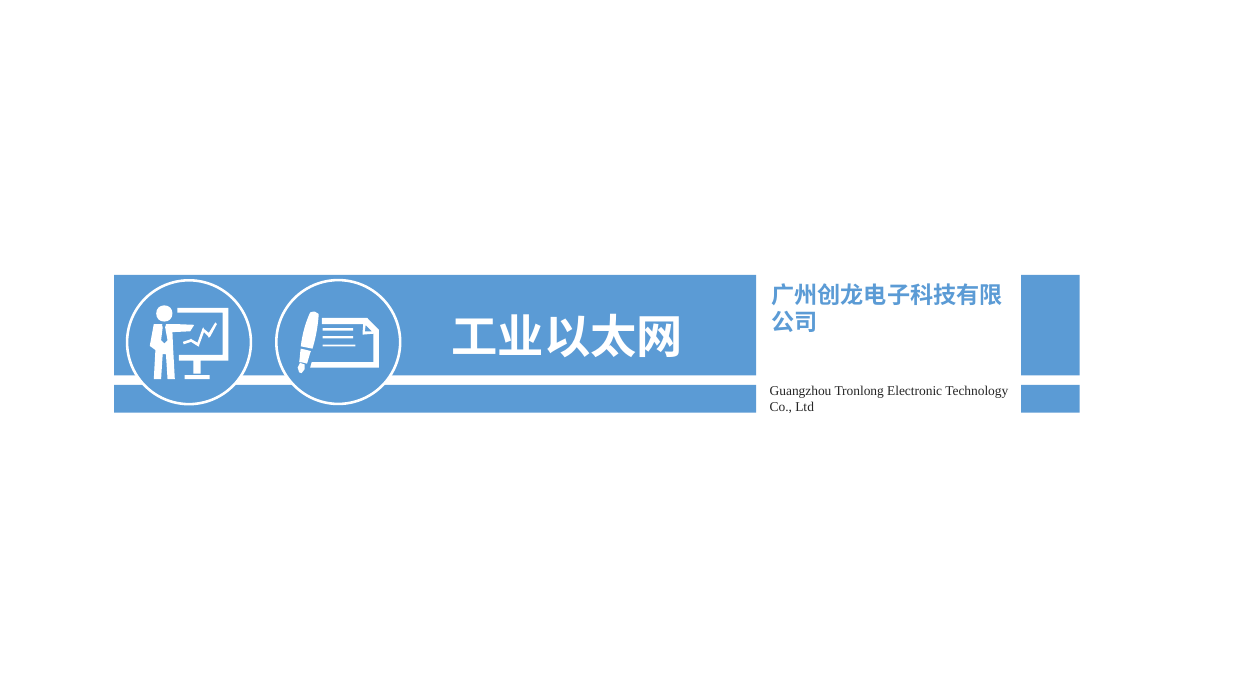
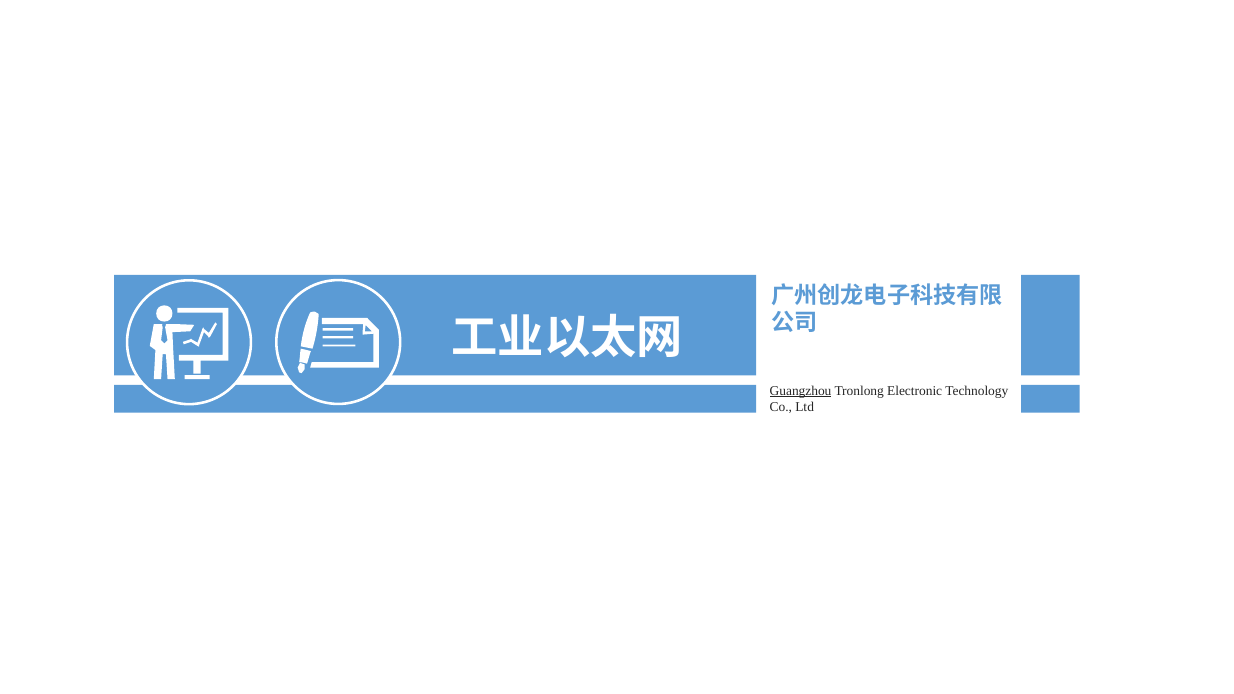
Guangzhou underline: none -> present
